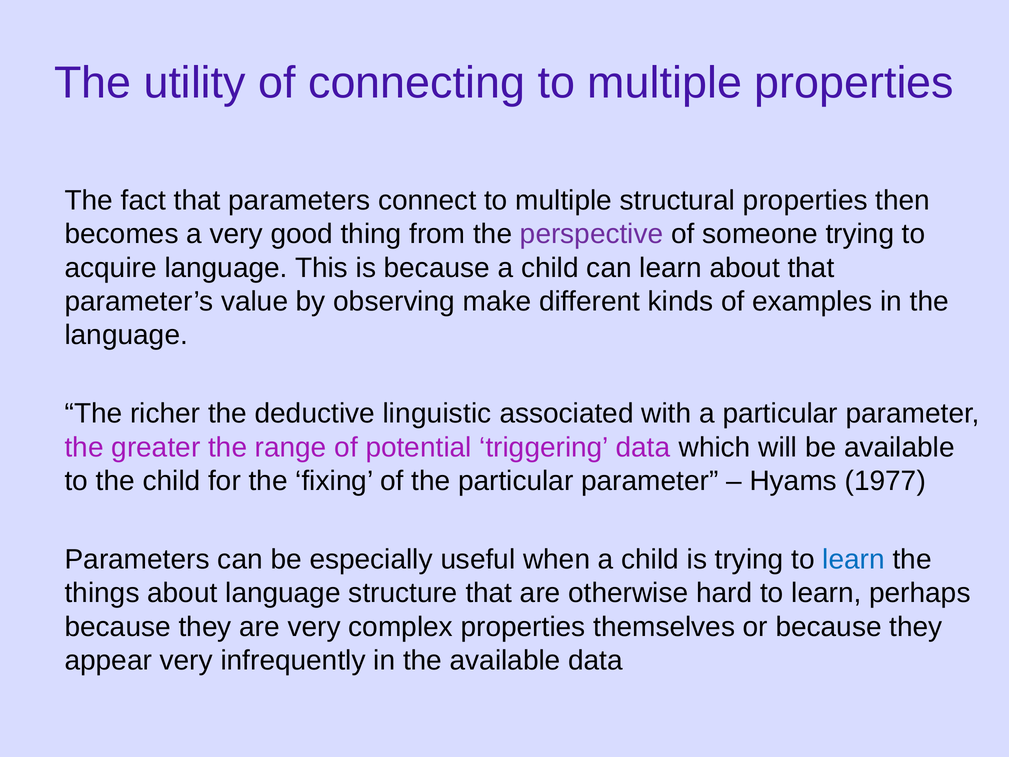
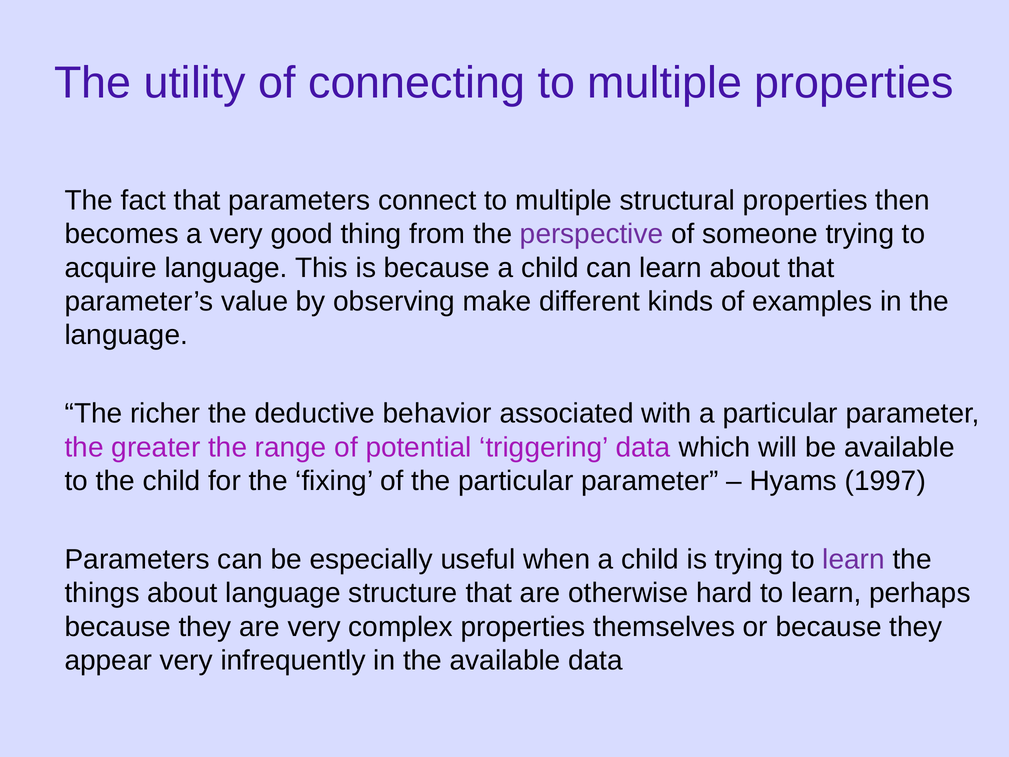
linguistic: linguistic -> behavior
1977: 1977 -> 1997
learn at (854, 559) colour: blue -> purple
